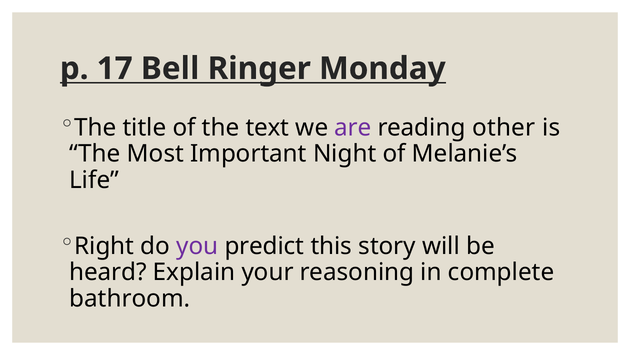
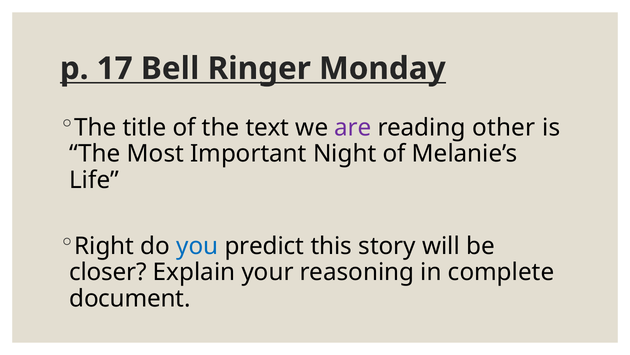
you colour: purple -> blue
heard: heard -> closer
bathroom: bathroom -> document
